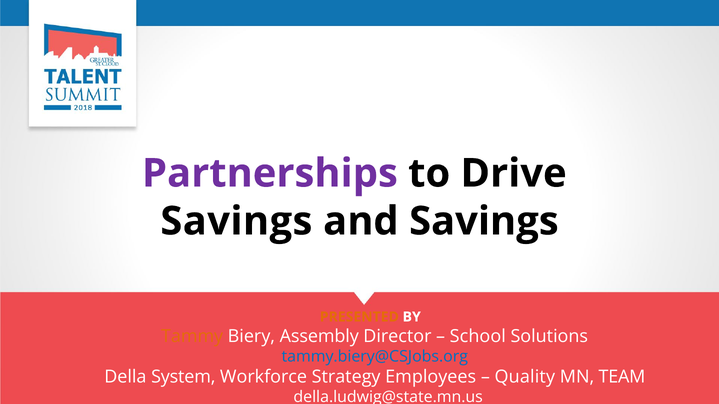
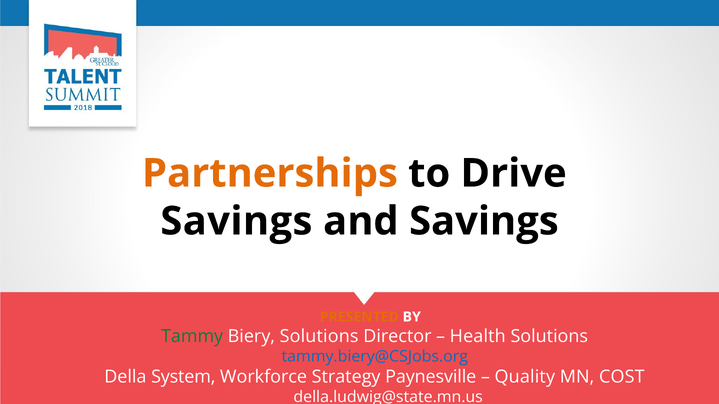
Partnerships colour: purple -> orange
Tammy colour: orange -> green
Biery Assembly: Assembly -> Solutions
School: School -> Health
Employees: Employees -> Paynesville
TEAM: TEAM -> COST
